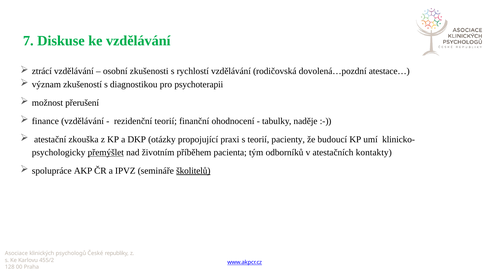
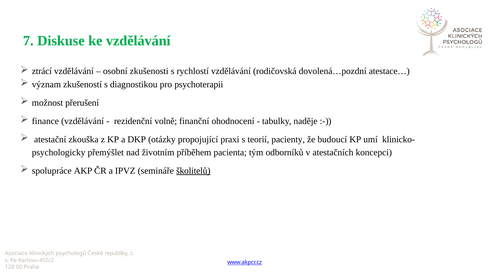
rezidenční teorií: teorií -> volně
přemýšlet underline: present -> none
kontakty: kontakty -> koncepci
